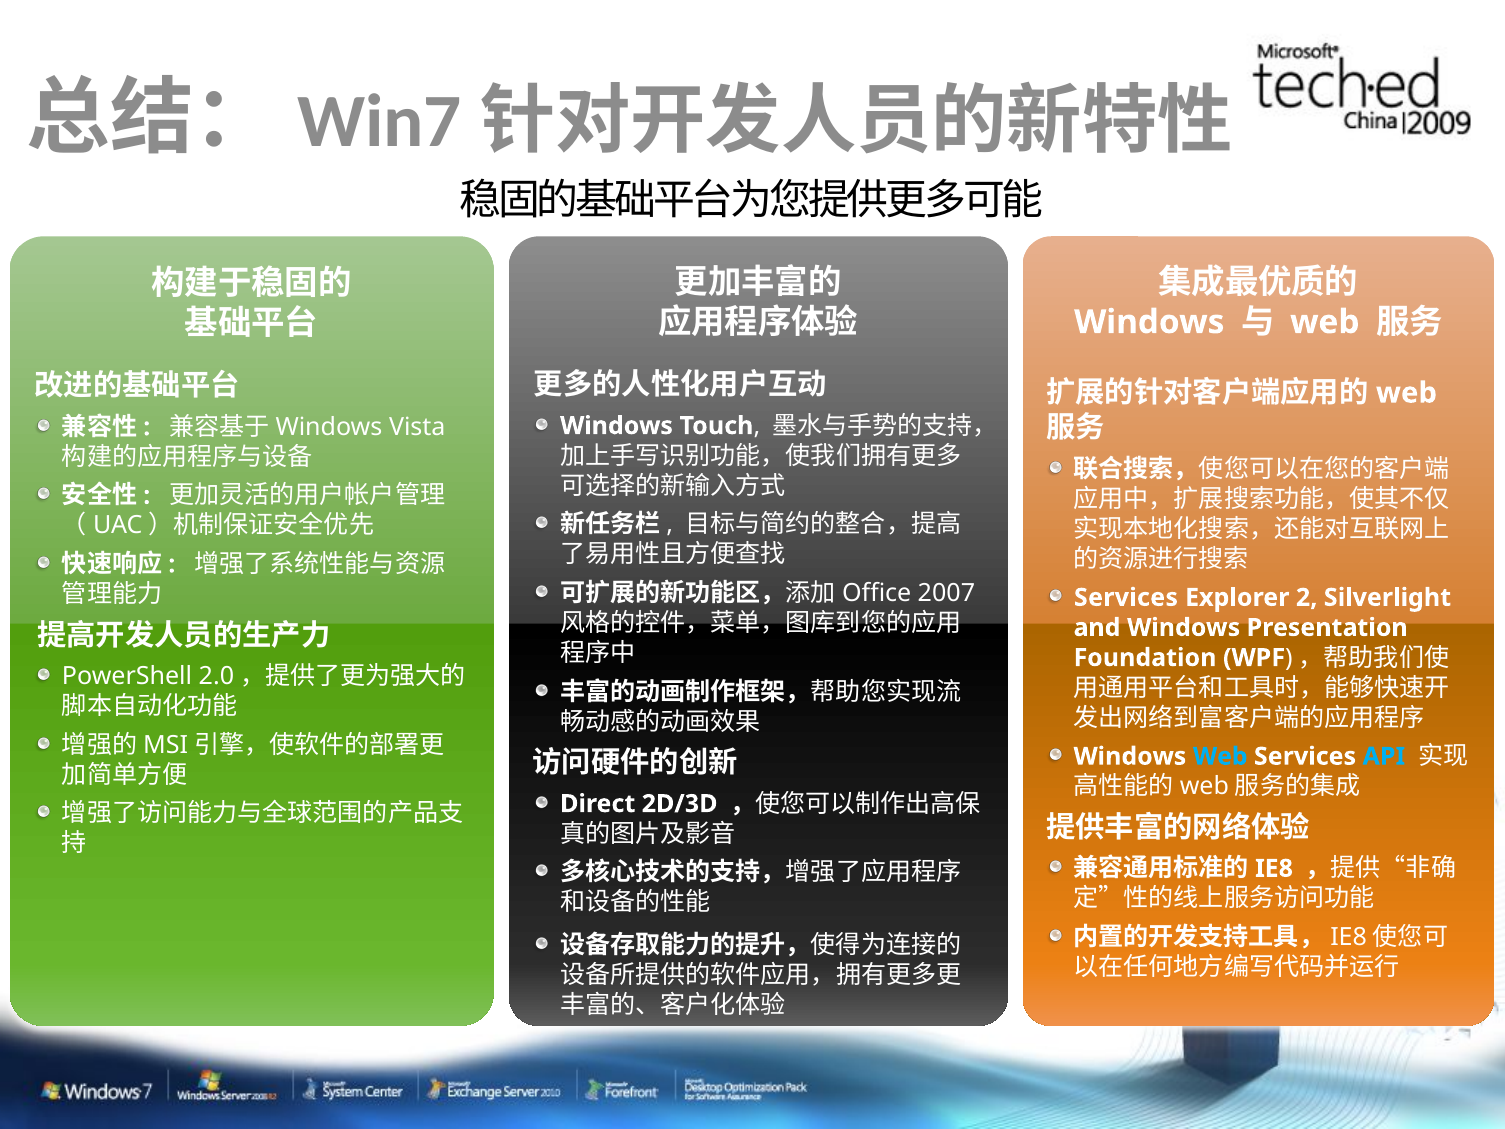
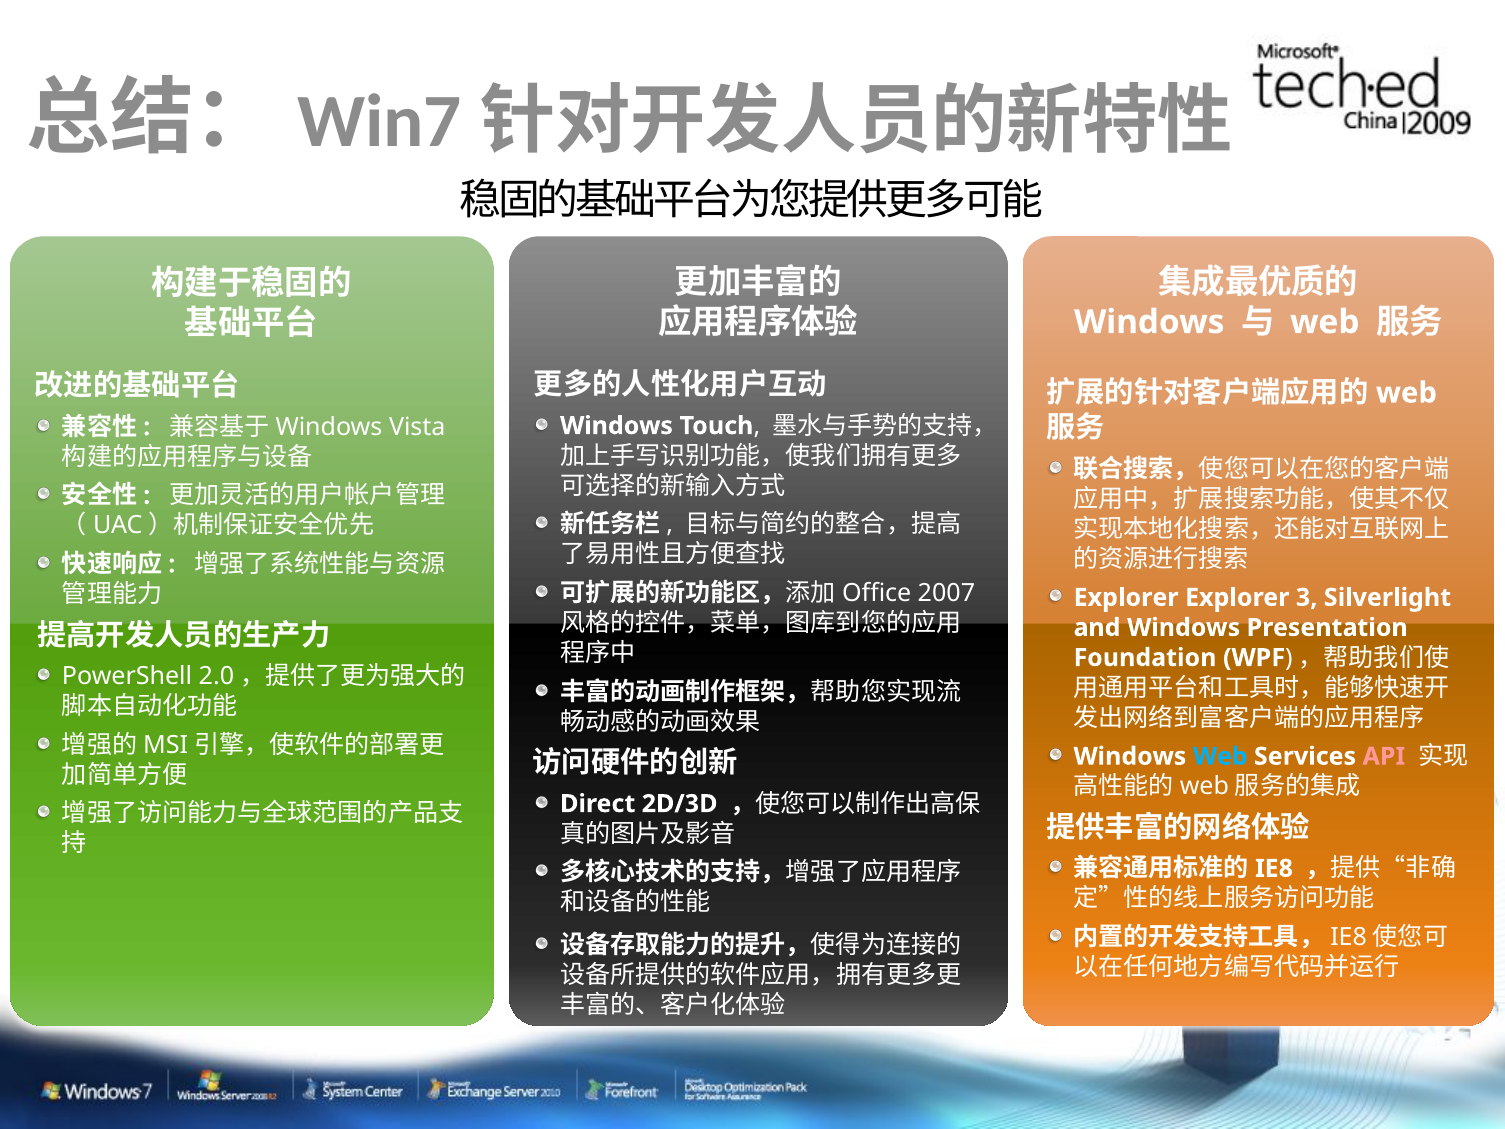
Services at (1126, 597): Services -> Explorer
2: 2 -> 3
API colour: light blue -> pink
